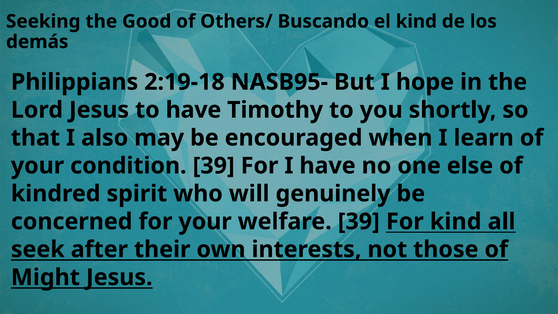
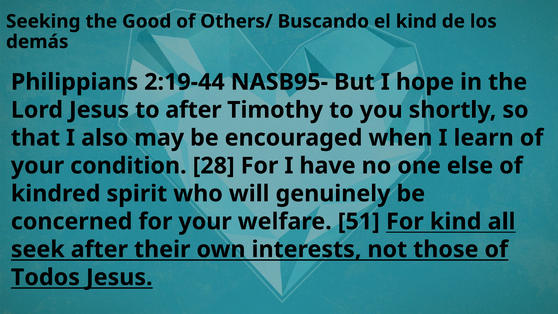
2:19-18: 2:19-18 -> 2:19-44
to have: have -> after
condition 39: 39 -> 28
welfare 39: 39 -> 51
Might: Might -> Todos
